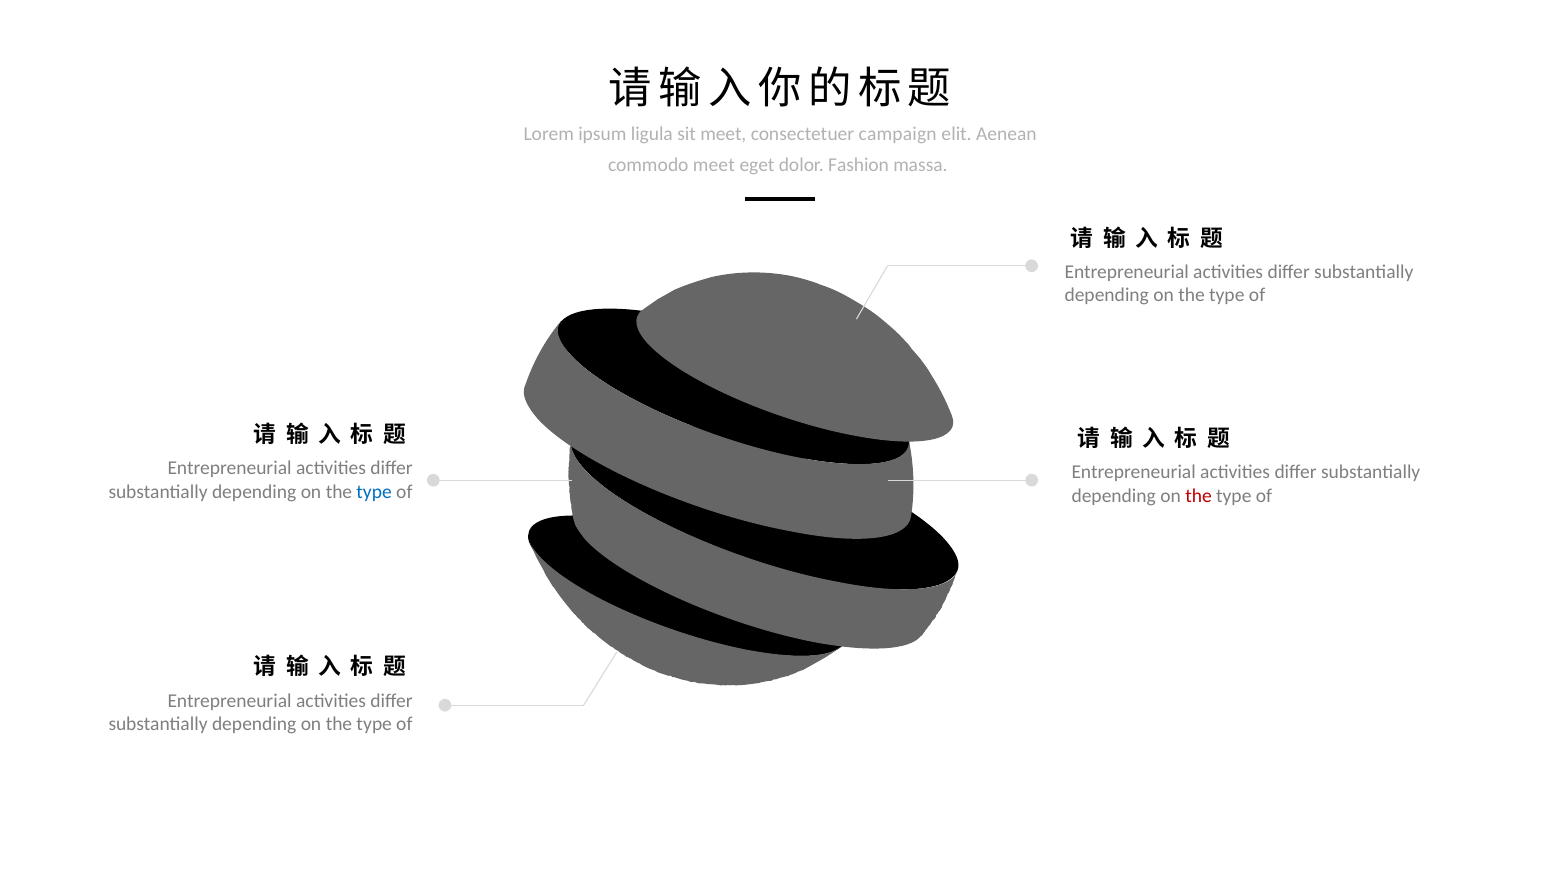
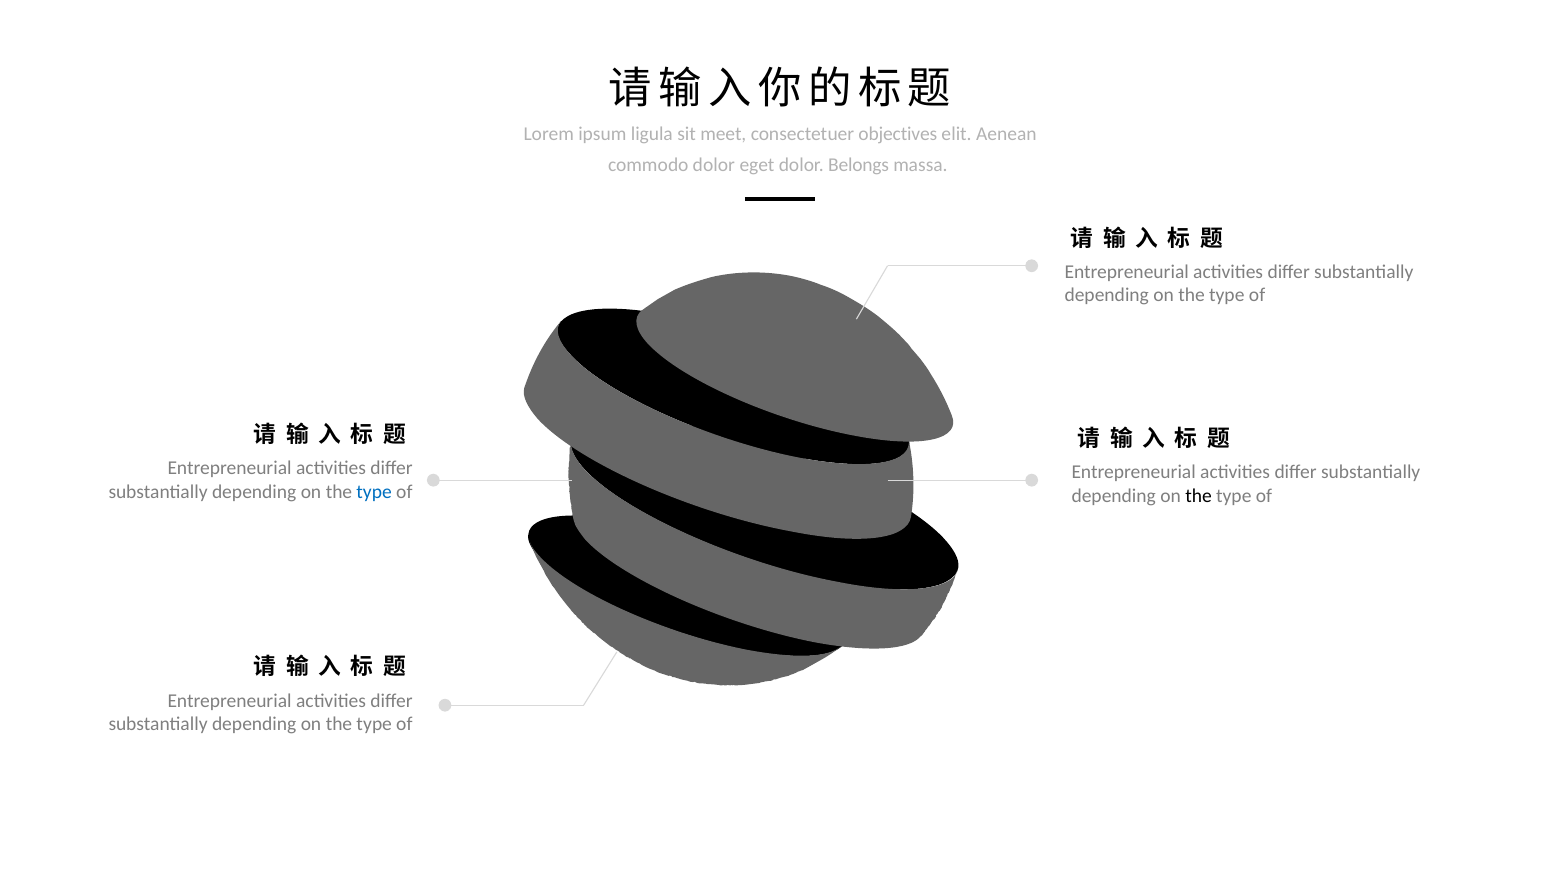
campaign: campaign -> objectives
commodo meet: meet -> dolor
Fashion: Fashion -> Belongs
the at (1199, 495) colour: red -> black
